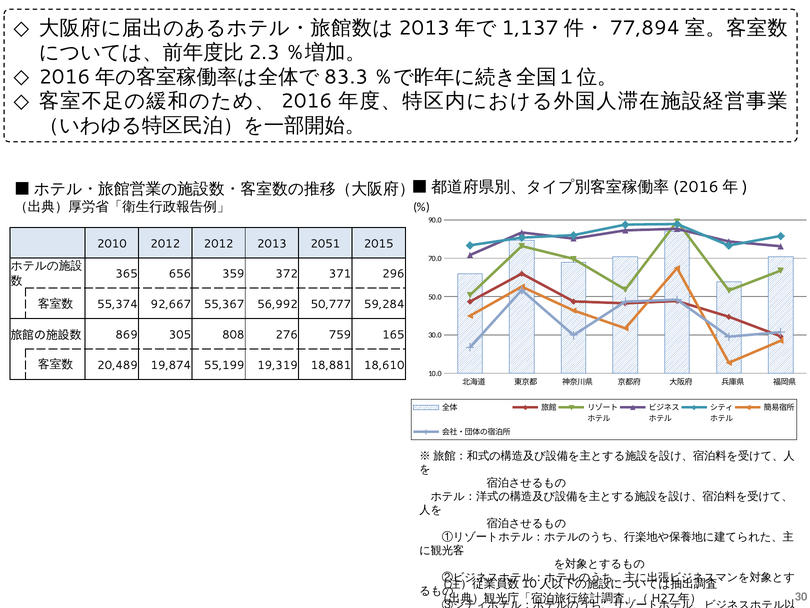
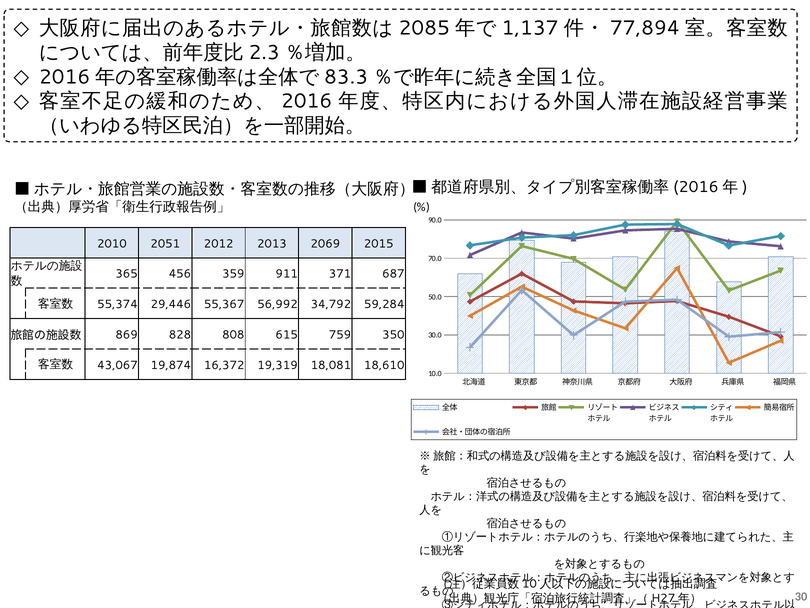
2013 at (424, 28): 2013 -> 2085
2010 2012: 2012 -> 2051
2051: 2051 -> 2069
656: 656 -> 456
372: 372 -> 911
296: 296 -> 687
92,667: 92,667 -> 29,446
50,777: 50,777 -> 34,792
305: 305 -> 828
276: 276 -> 615
165: 165 -> 350
20,489: 20,489 -> 43,067
55,199: 55,199 -> 16,372
18,881: 18,881 -> 18,081
